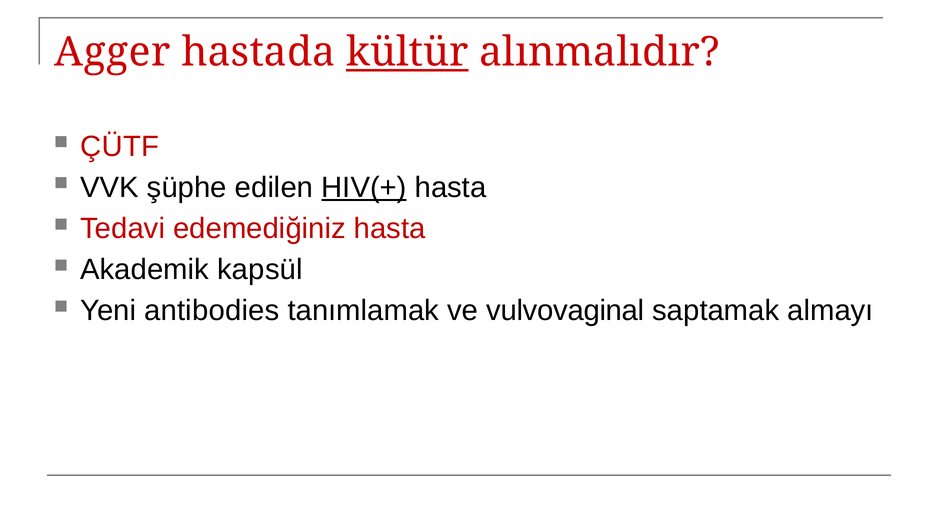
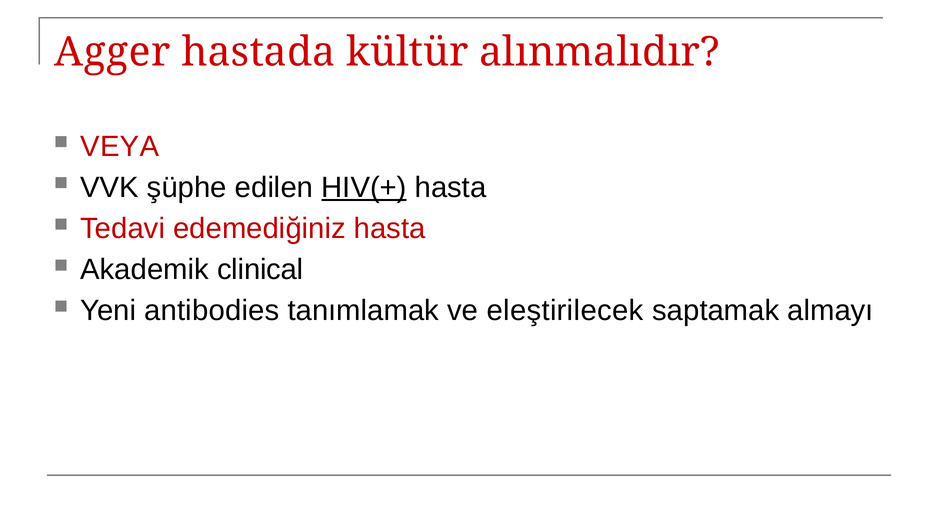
kültür underline: present -> none
ÇÜTF: ÇÜTF -> VEYA
kapsül: kapsül -> clinical
vulvovaginal: vulvovaginal -> eleştirilecek
